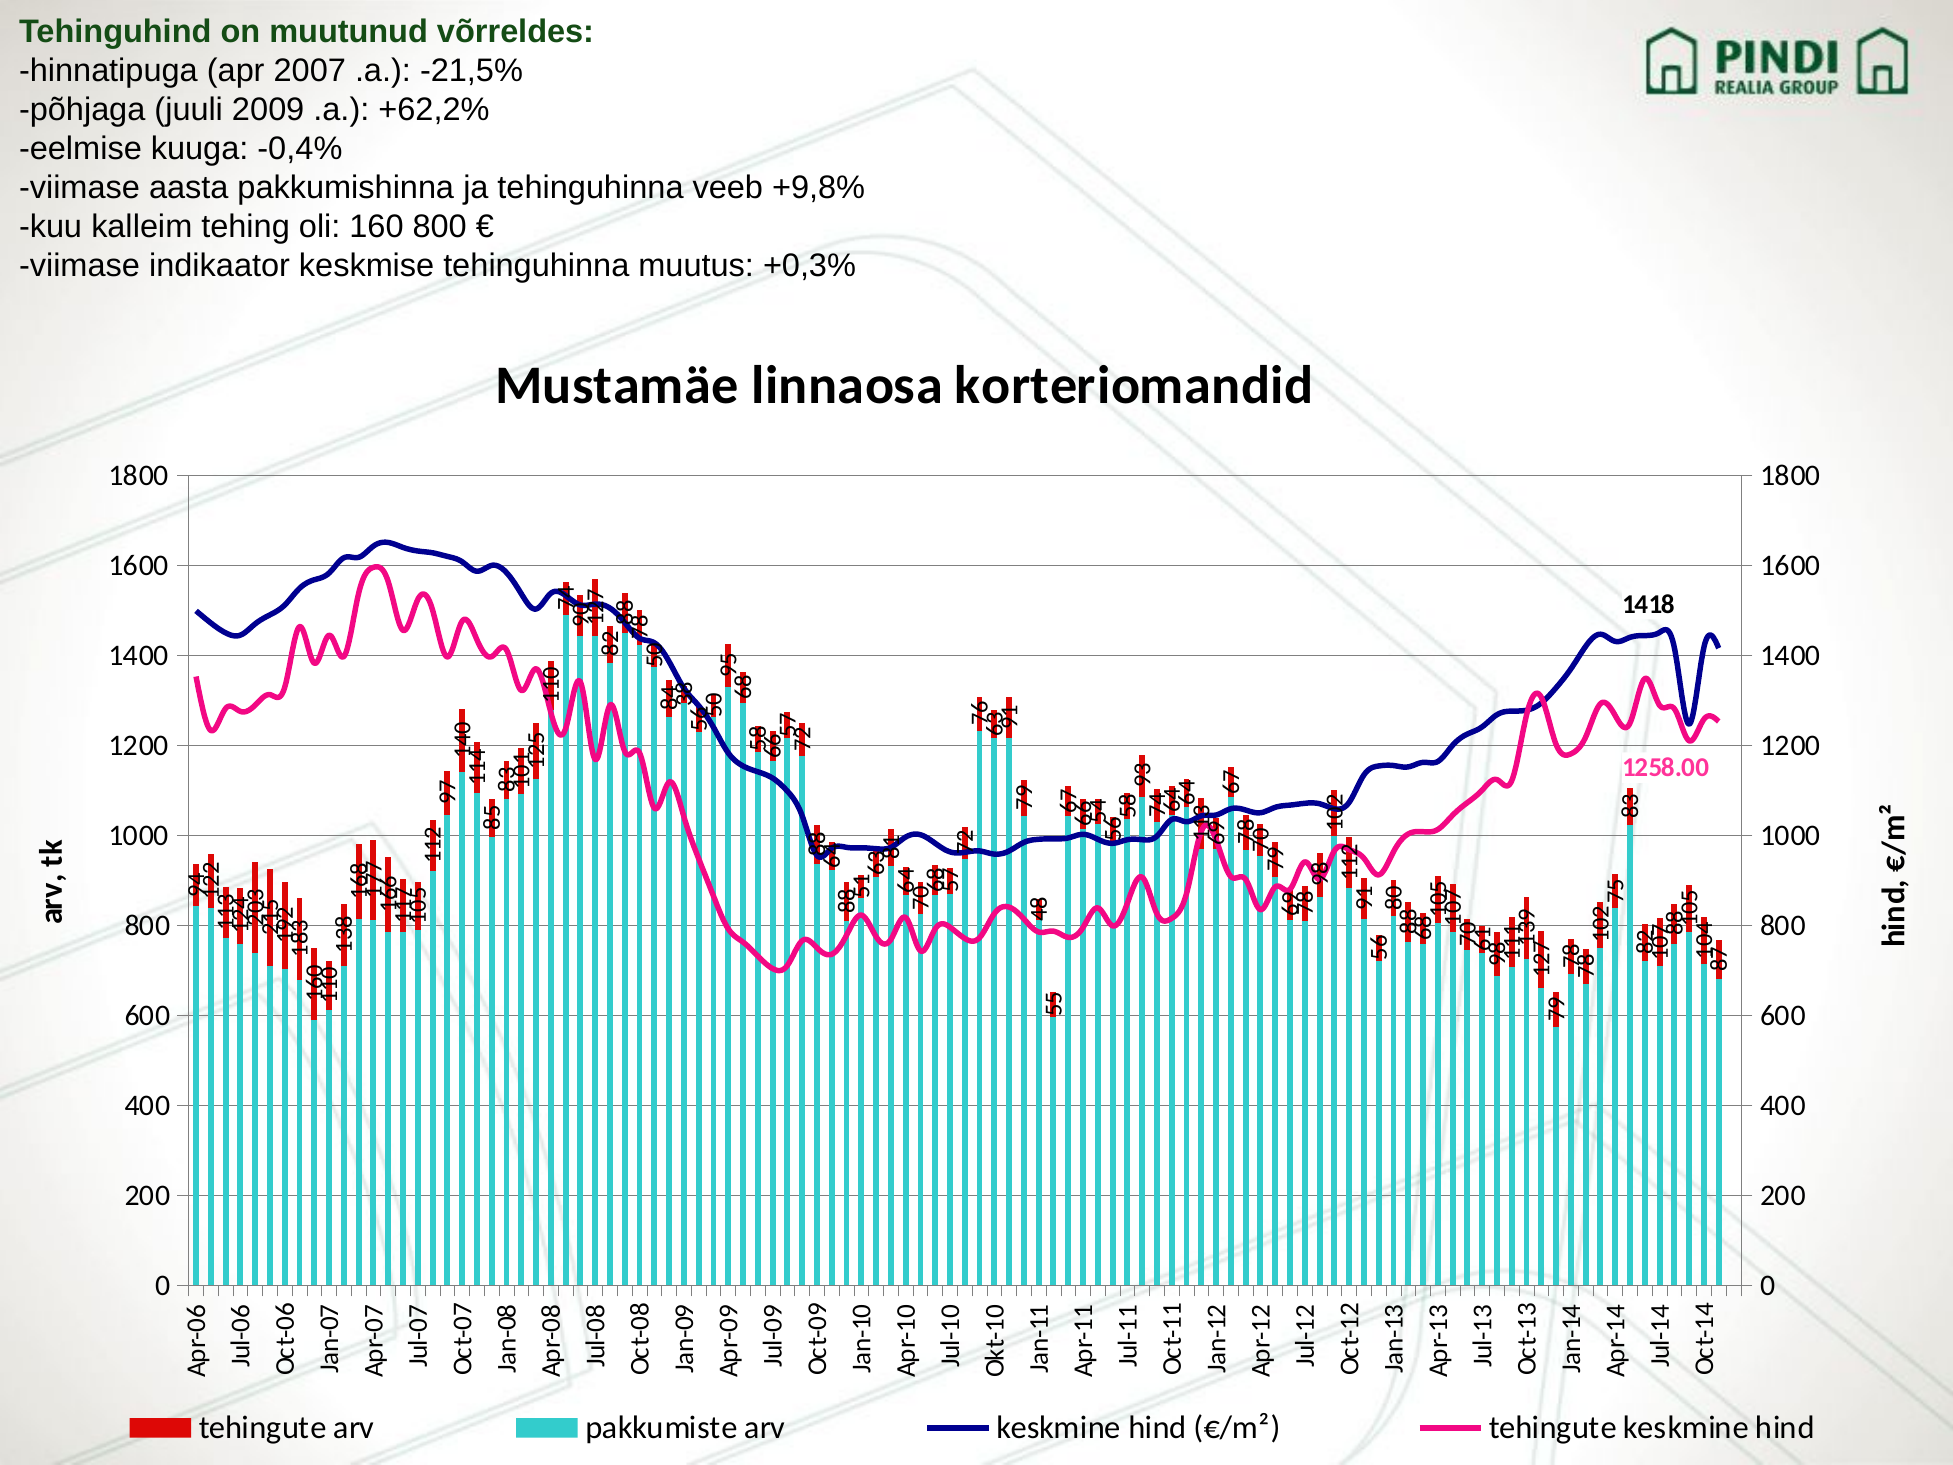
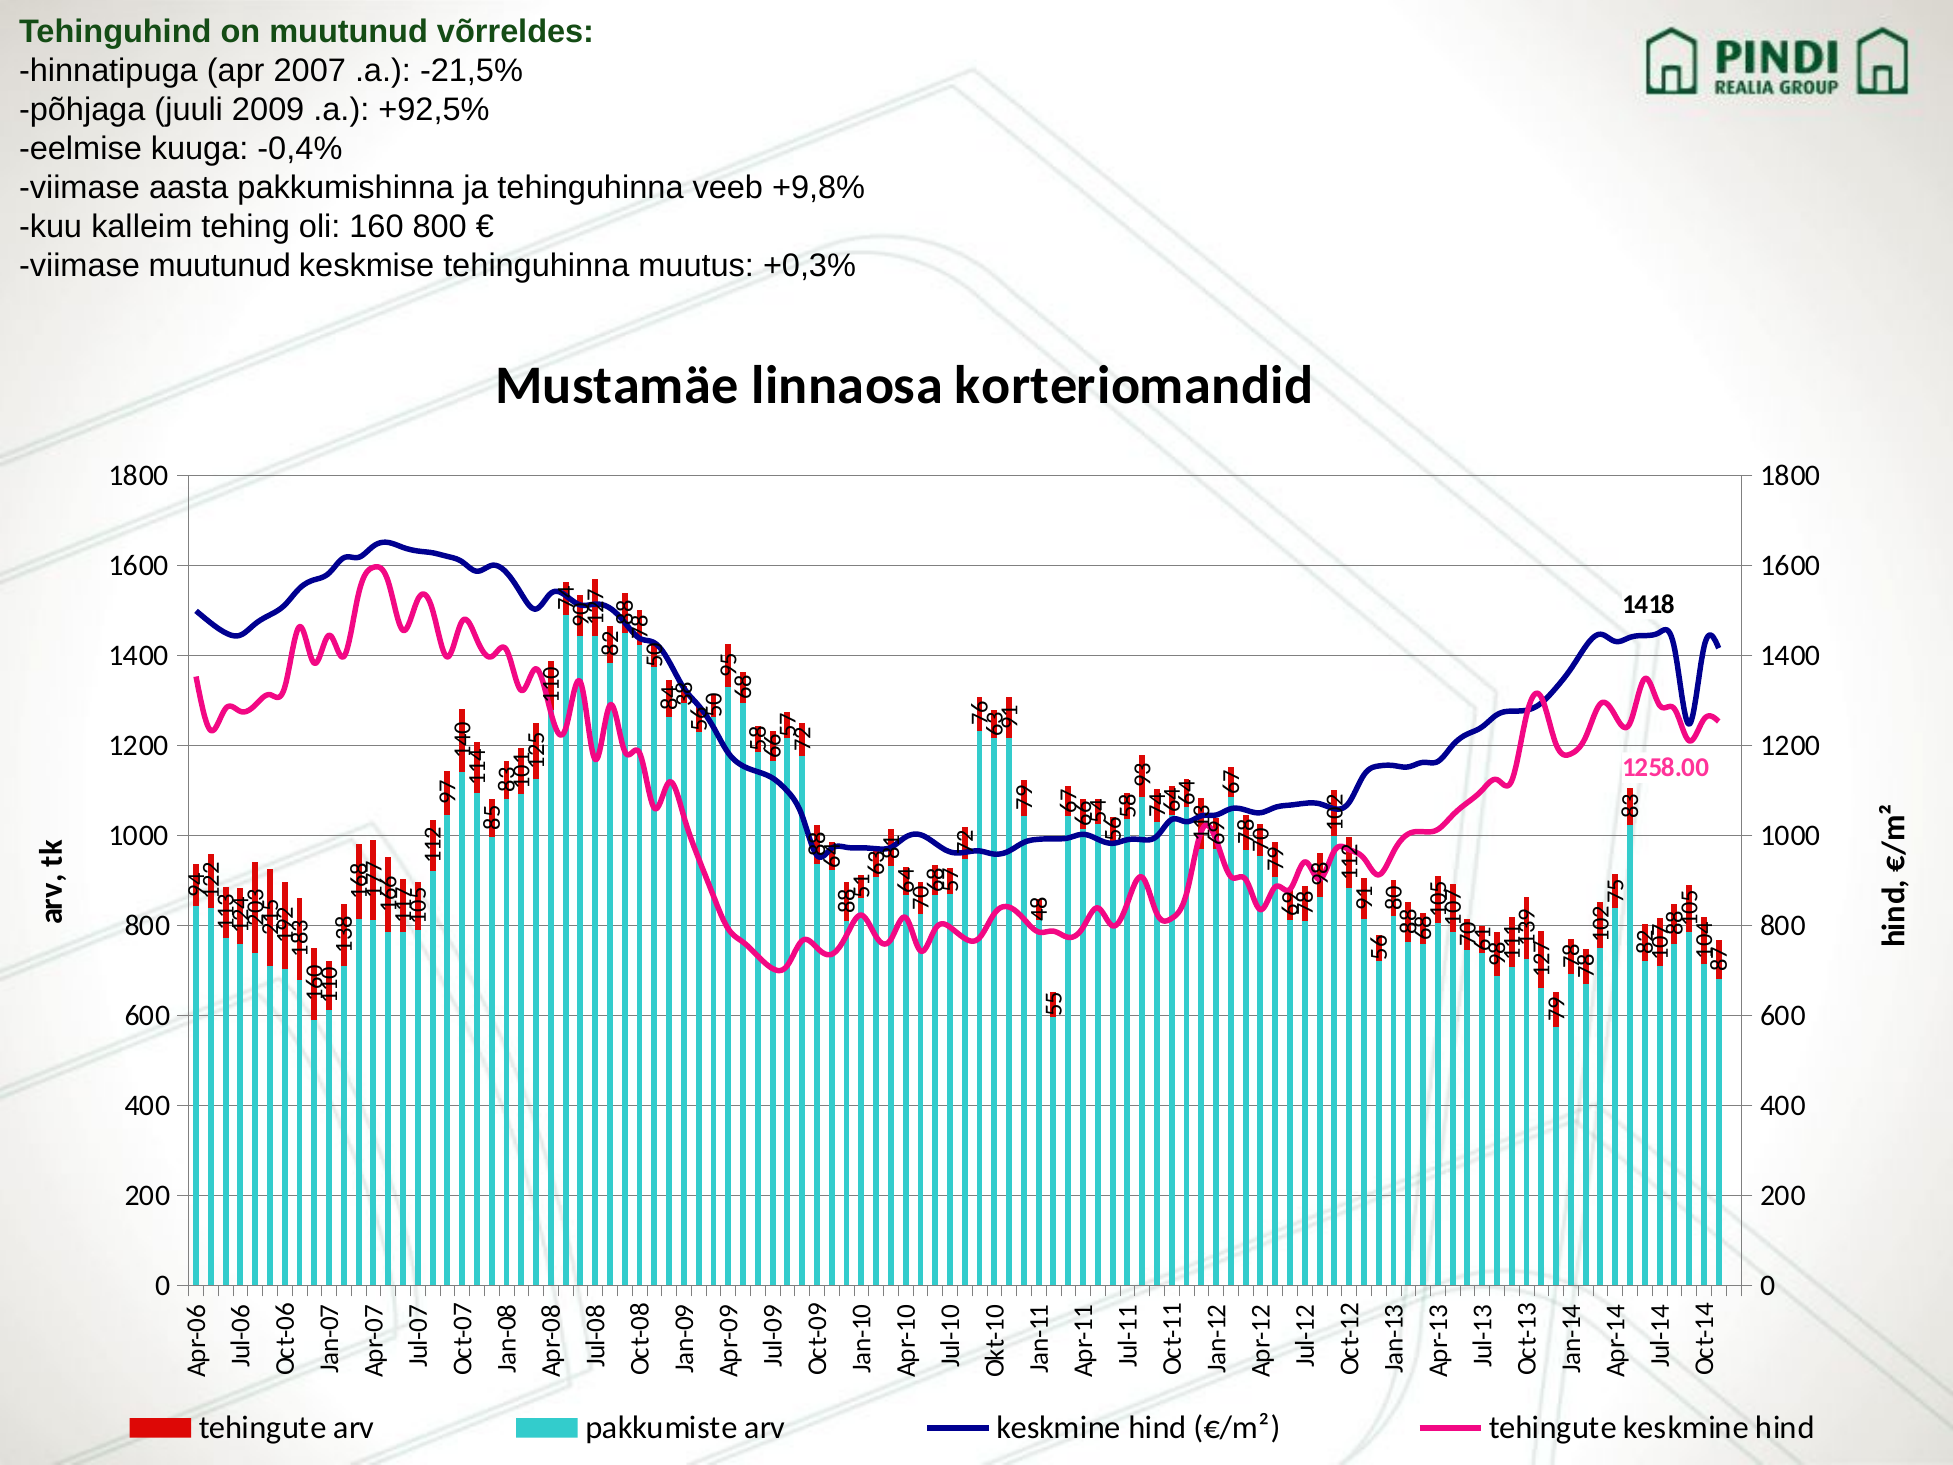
+62,2%: +62,2% -> +92,5%
viimase indikaator: indikaator -> muutunud
